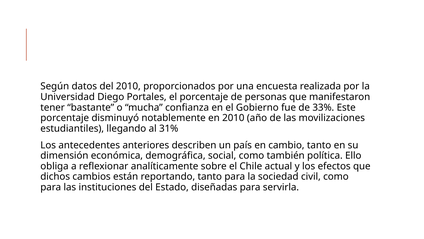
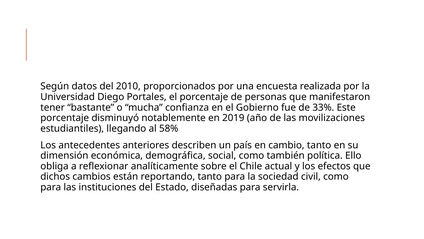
en 2010: 2010 -> 2019
31%: 31% -> 58%
